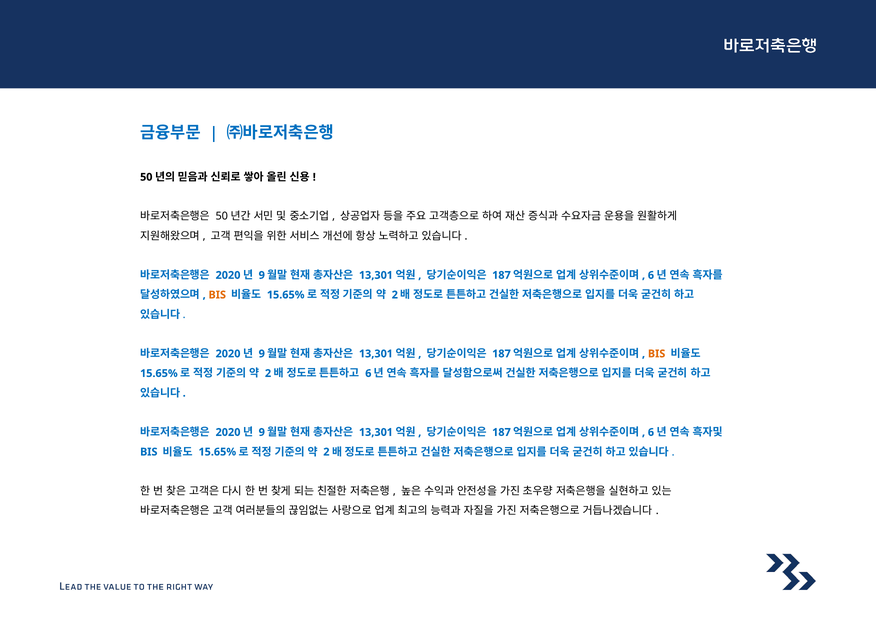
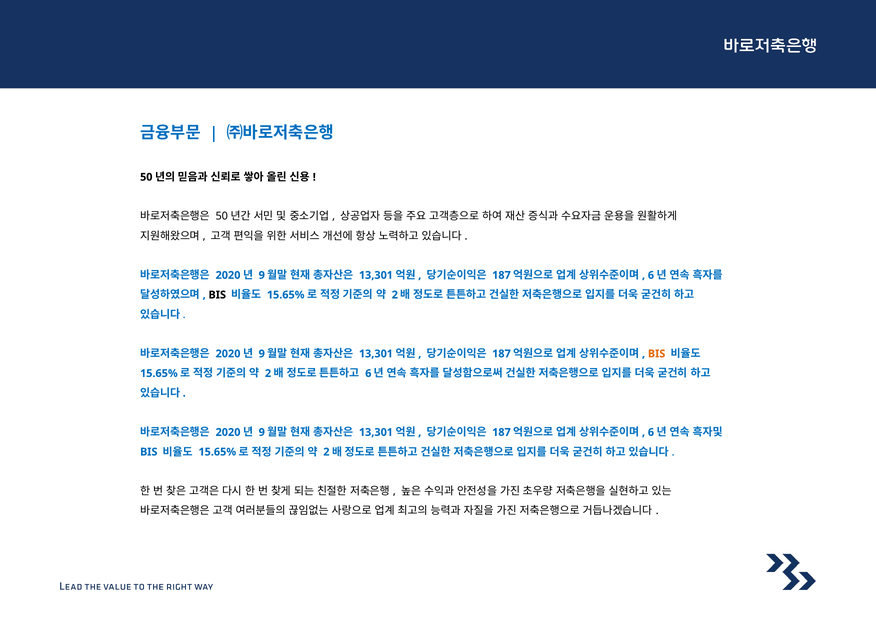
BIS at (217, 295) colour: orange -> black
